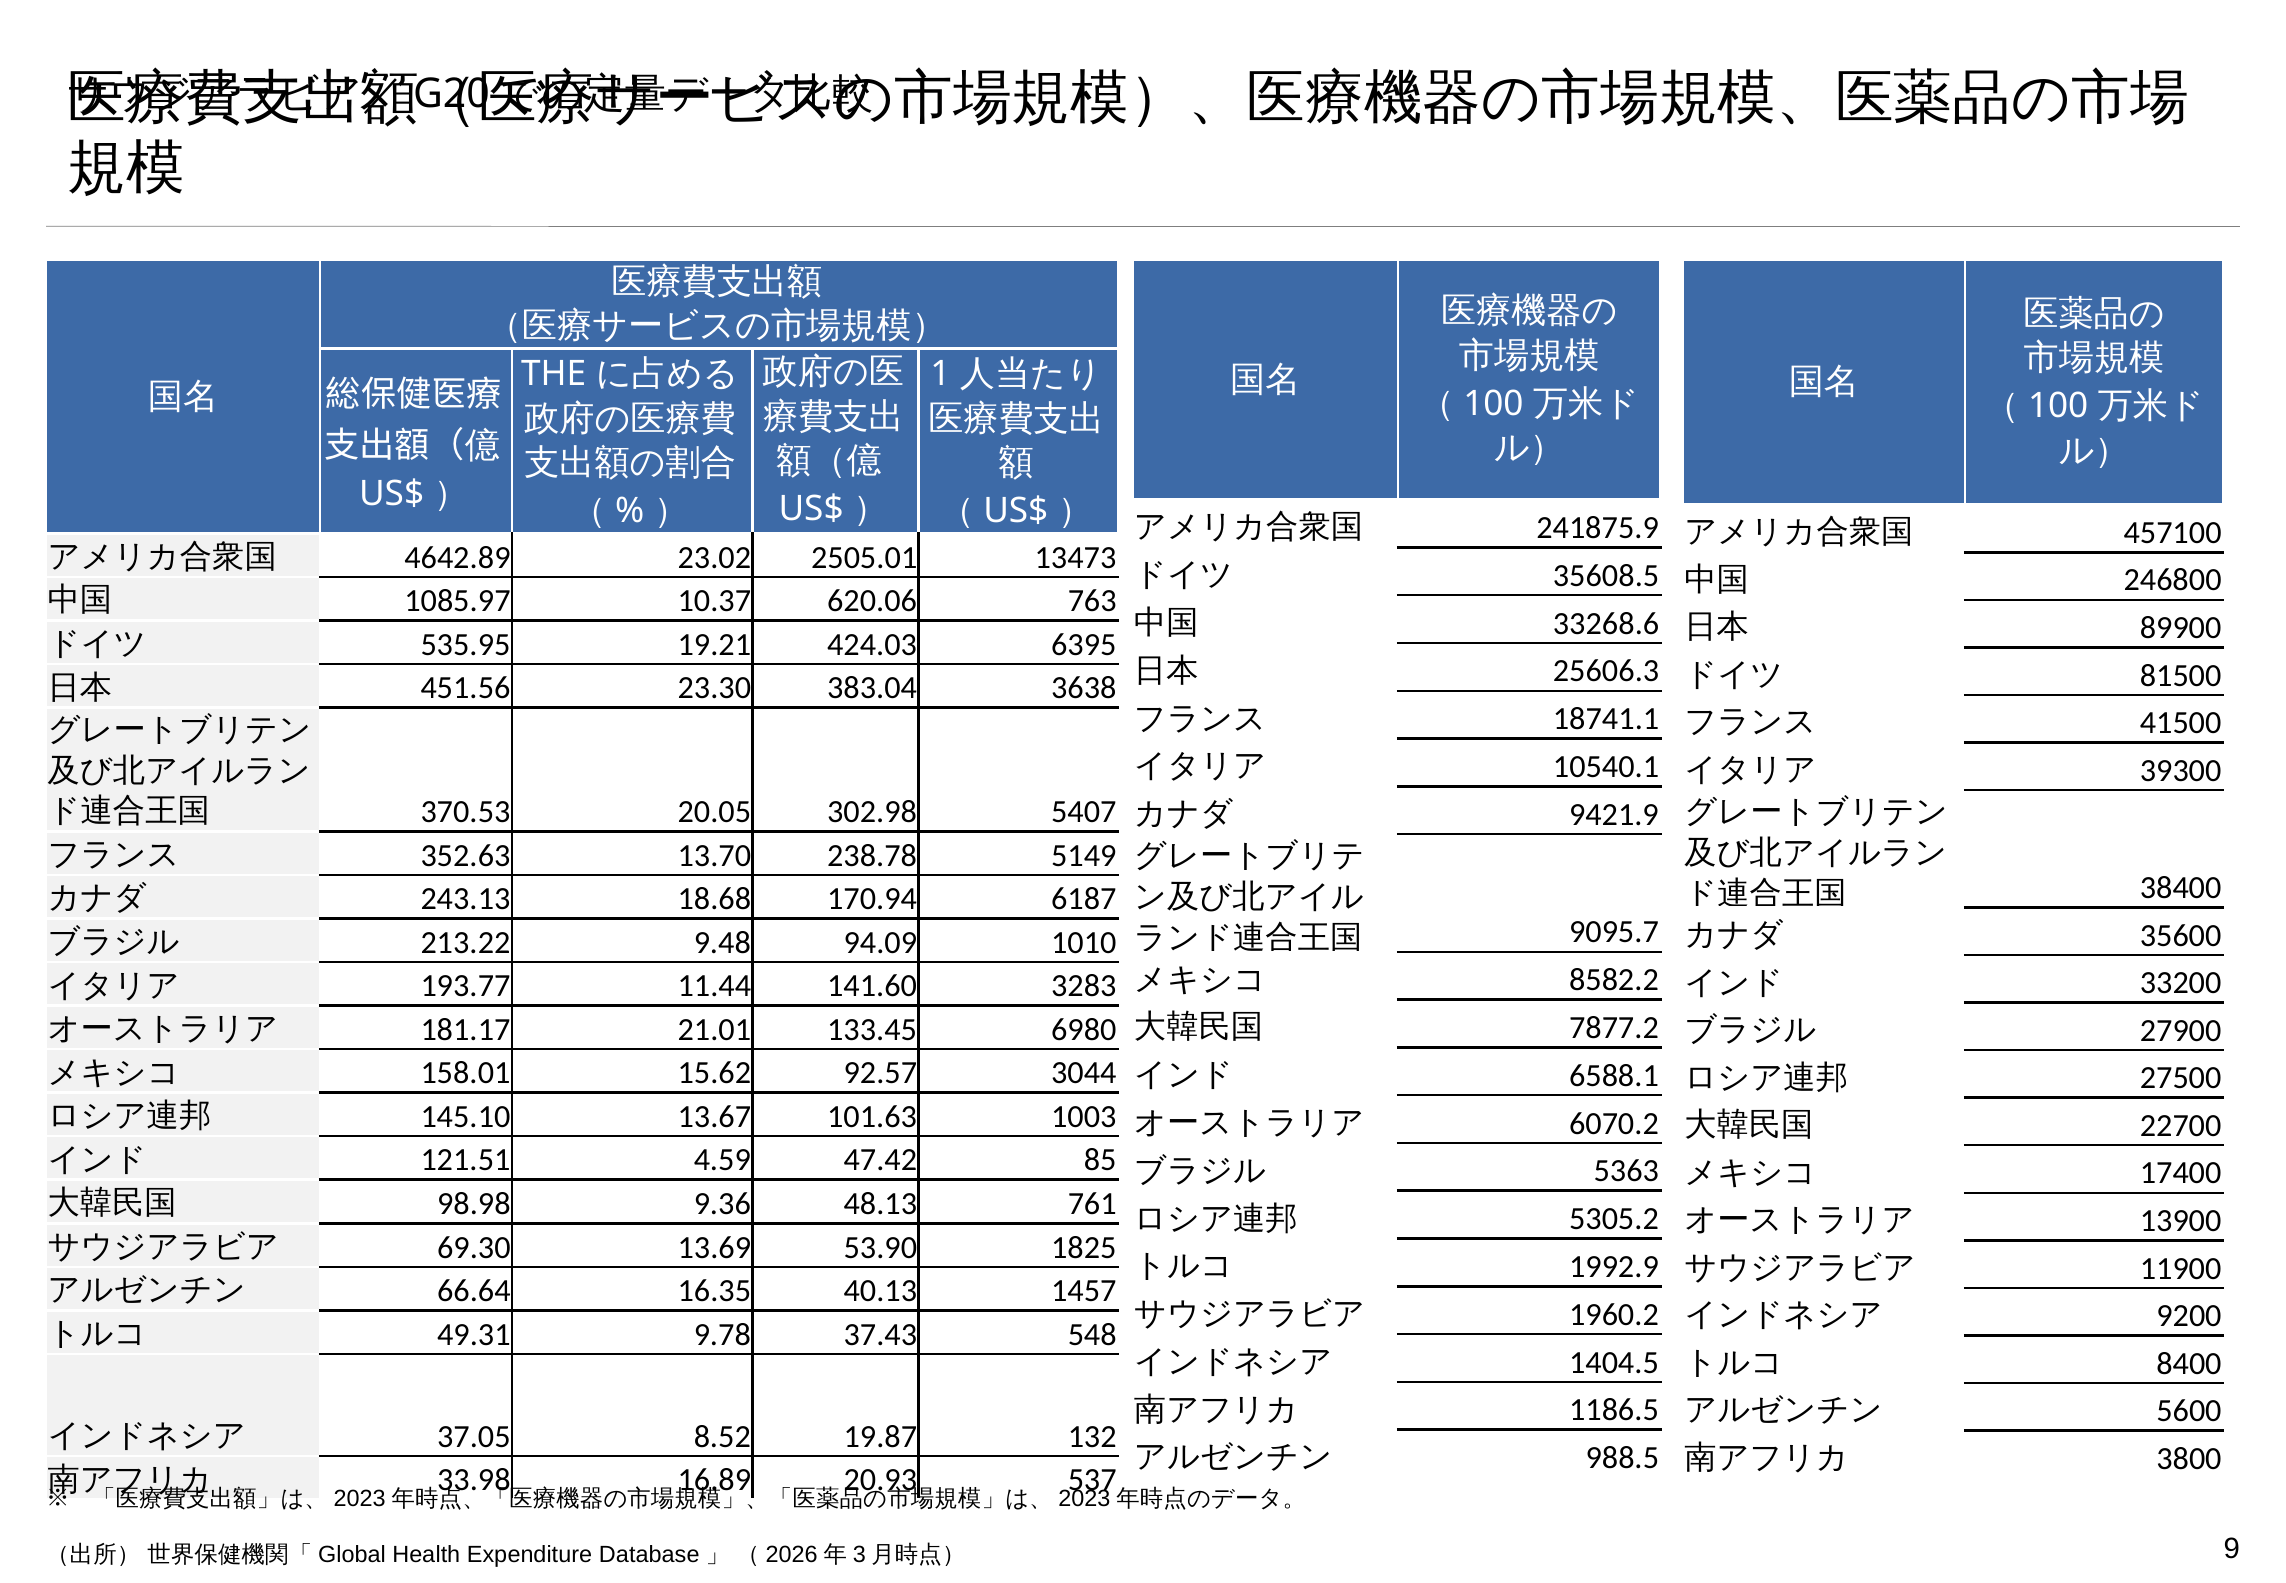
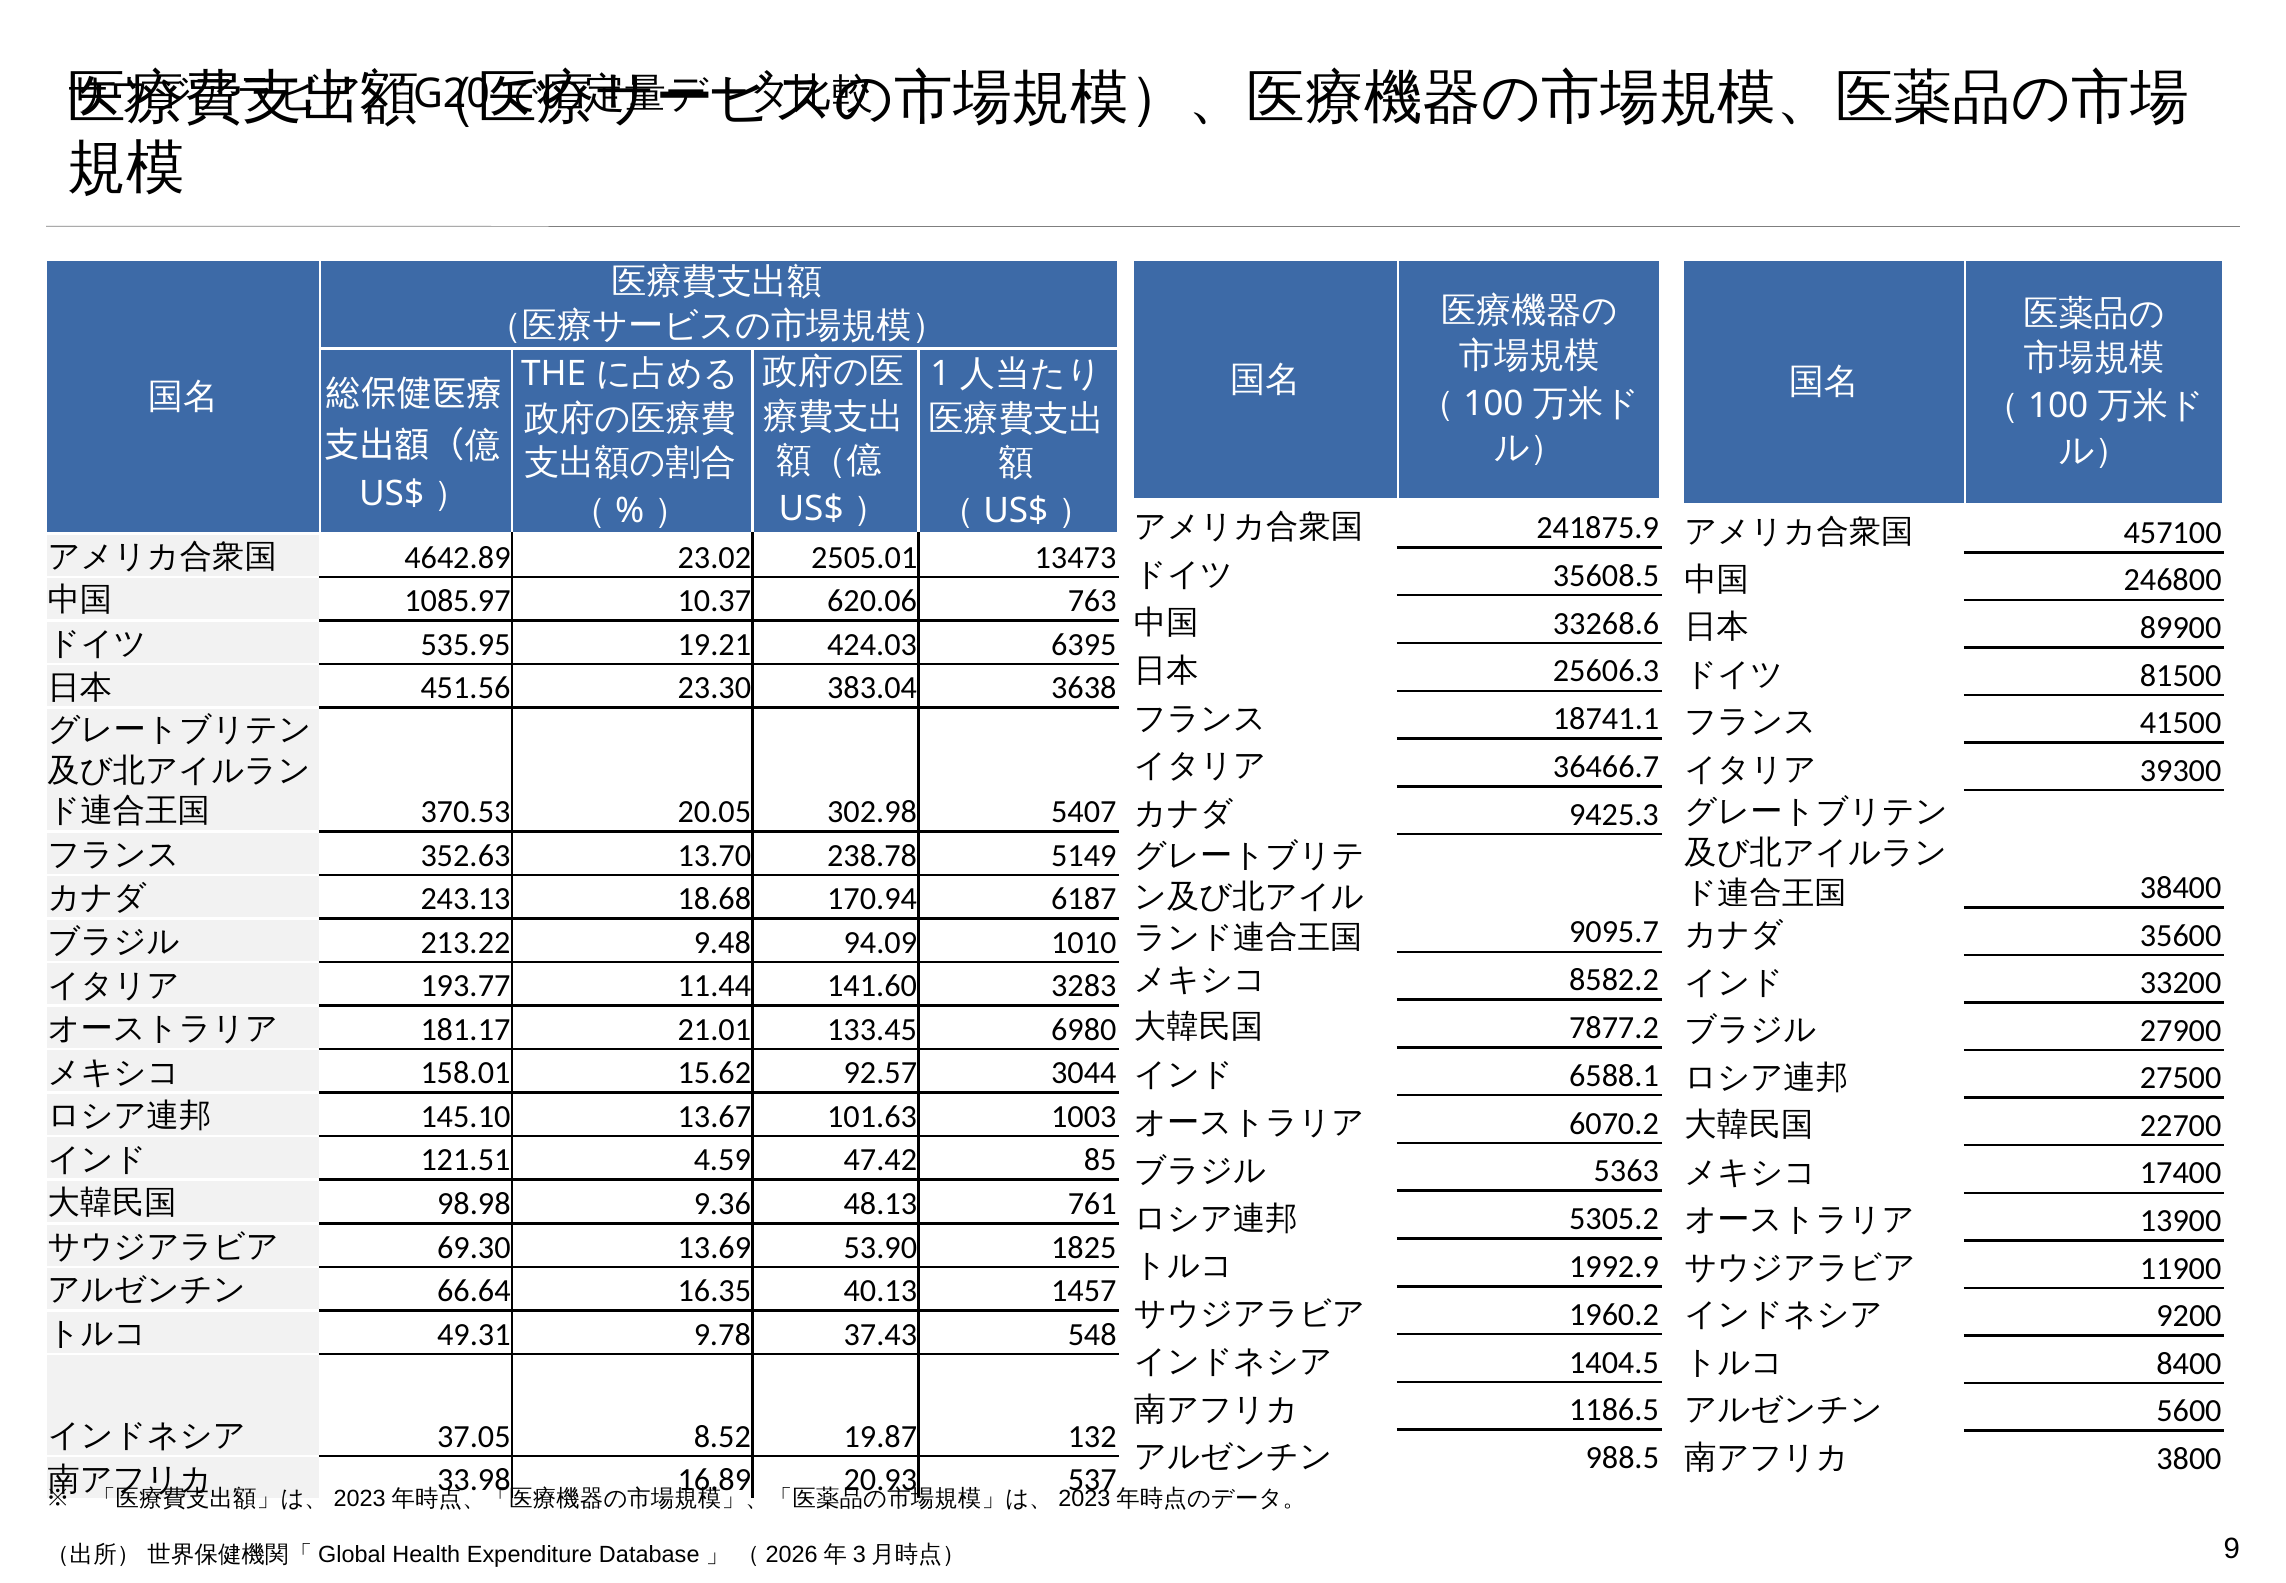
10540.1: 10540.1 -> 36466.7
9421.9: 9421.9 -> 9425.3
